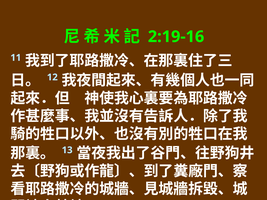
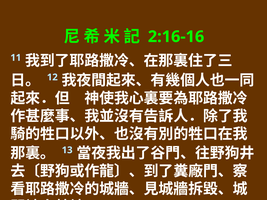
2:19-16: 2:19-16 -> 2:16-16
